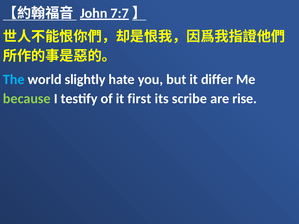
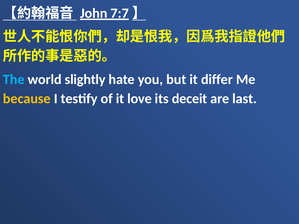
because colour: light green -> yellow
first: first -> love
scribe: scribe -> deceit
rise: rise -> last
